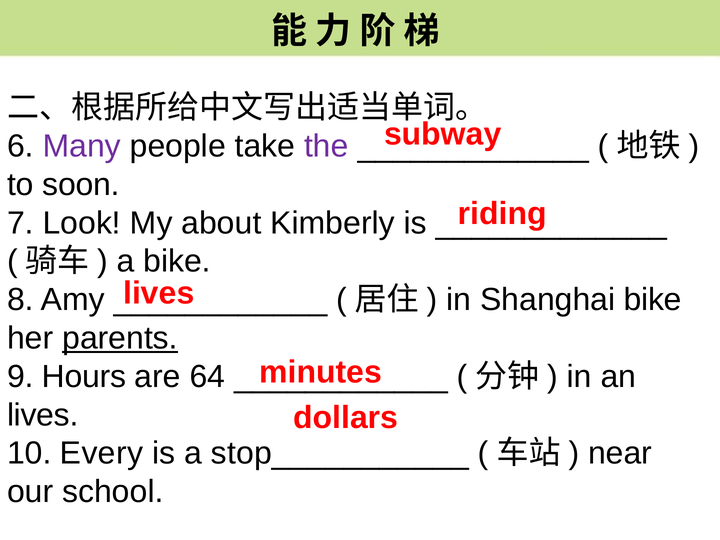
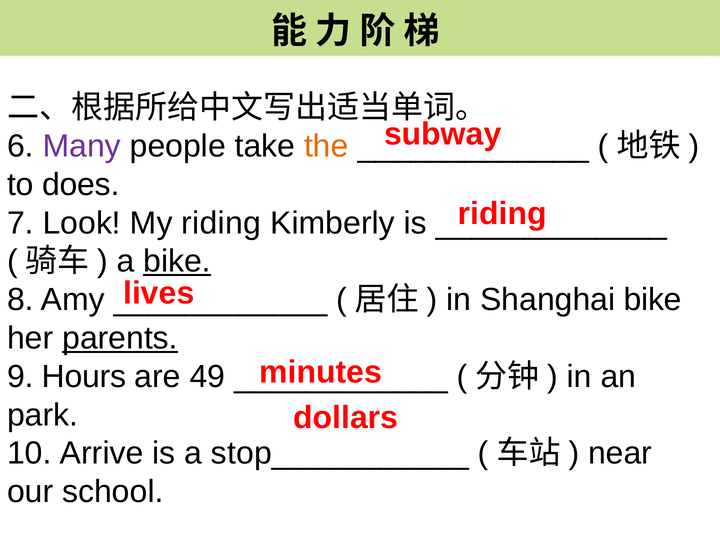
the colour: purple -> orange
soon: soon -> does
My about: about -> riding
bike at (177, 261) underline: none -> present
64: 64 -> 49
lives at (43, 415): lives -> park
Every: Every -> Arrive
